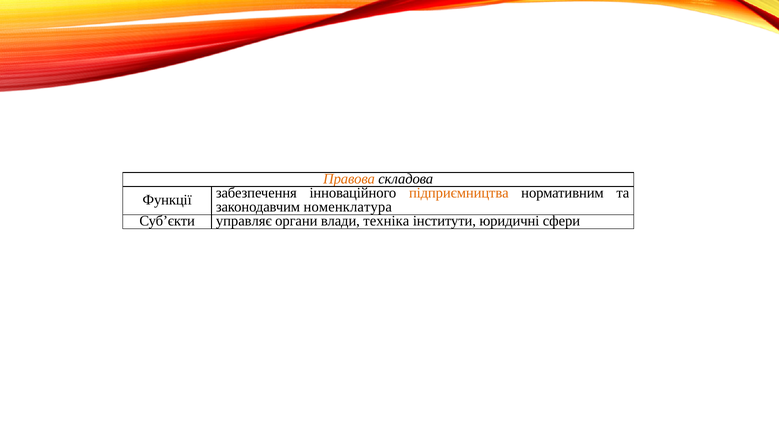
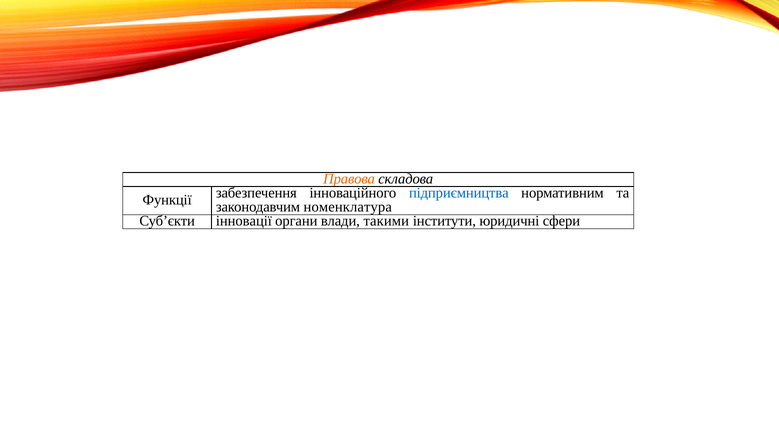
підприємництва colour: orange -> blue
управляє: управляє -> інновації
техніка: техніка -> такими
